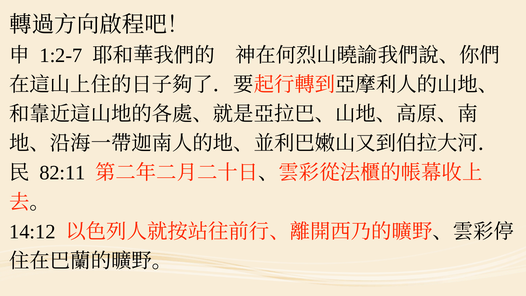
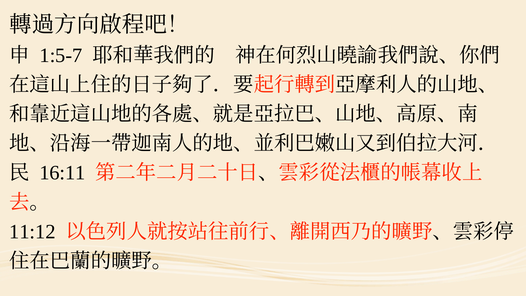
1:2-7: 1:2-7 -> 1:5-7
82:11: 82:11 -> 16:11
14:12: 14:12 -> 11:12
